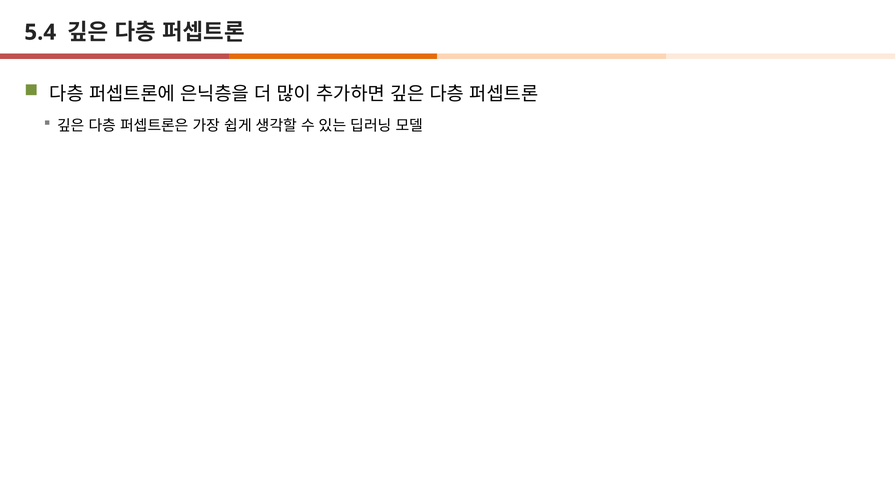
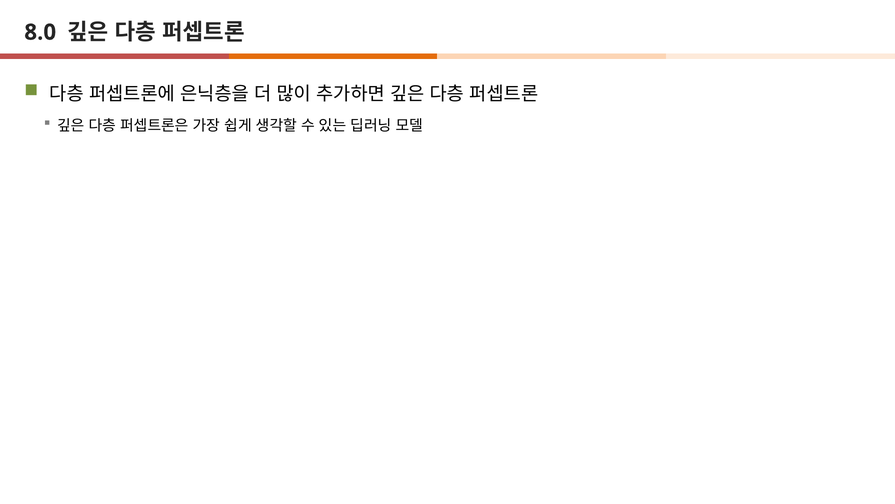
5.4: 5.4 -> 8.0
